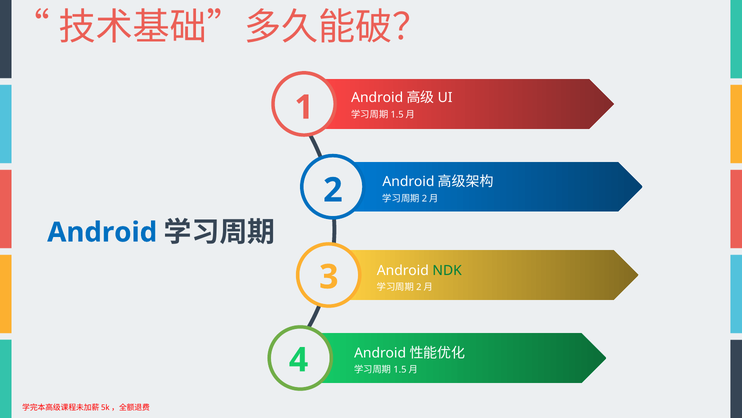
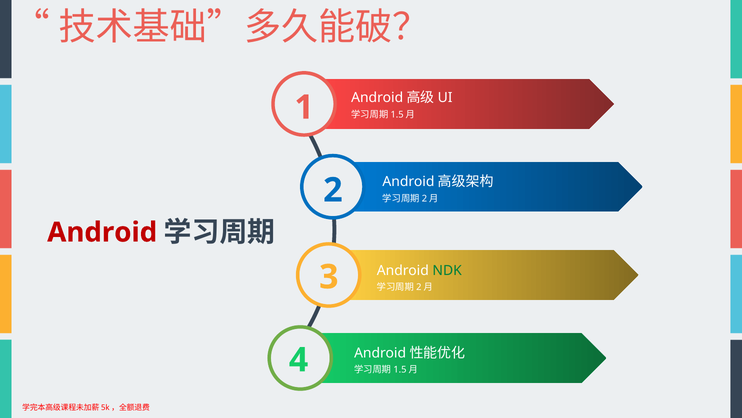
Android at (102, 232) colour: blue -> red
